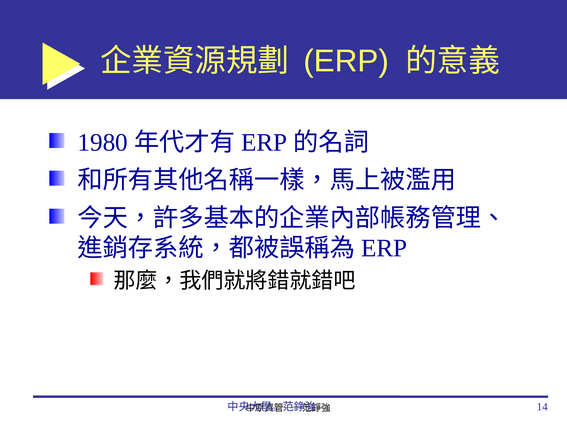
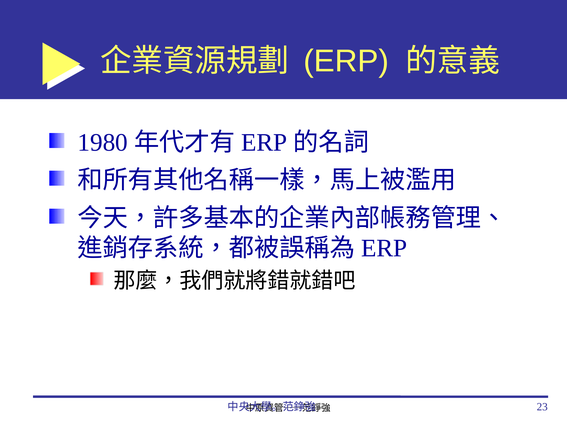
14: 14 -> 23
